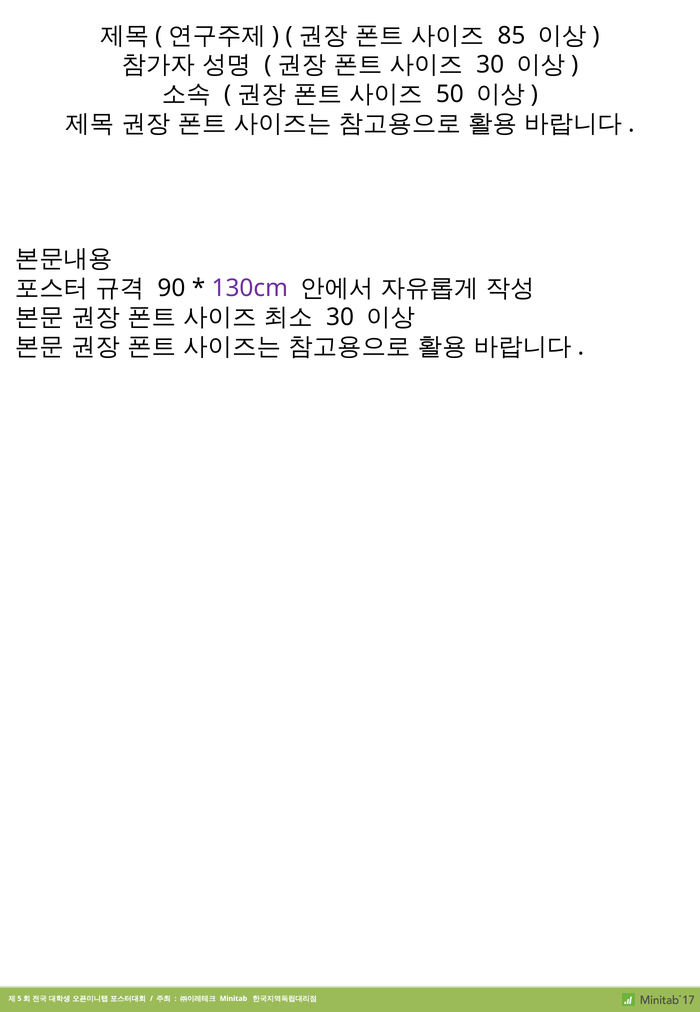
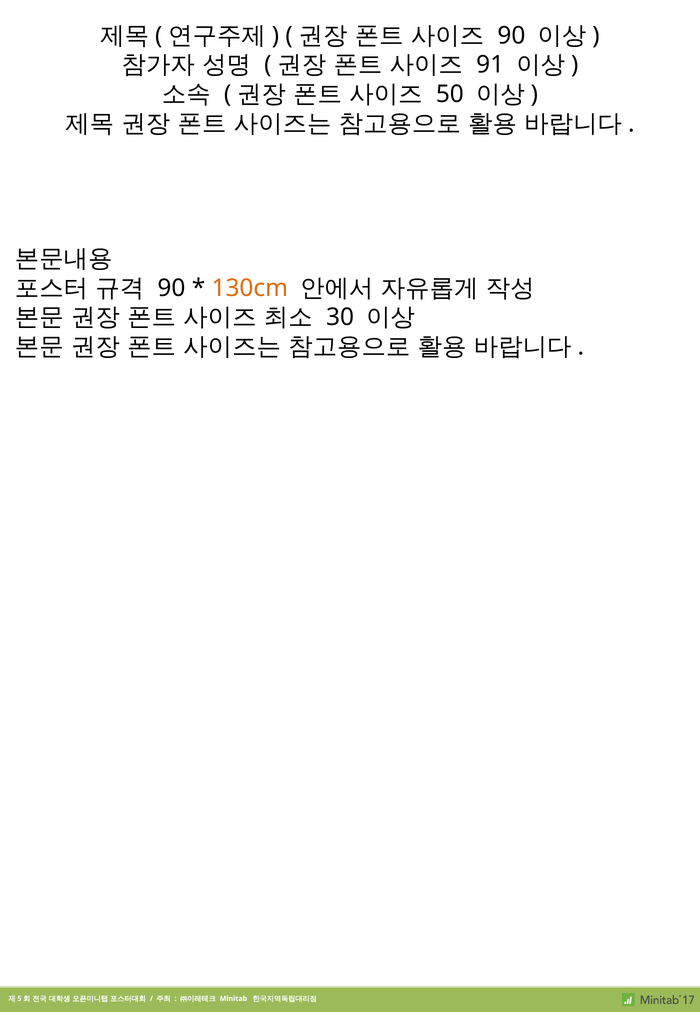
85 at (511, 36): 85 -> 90
30 at (490, 65): 30 -> 91
130cm colour: purple -> orange
